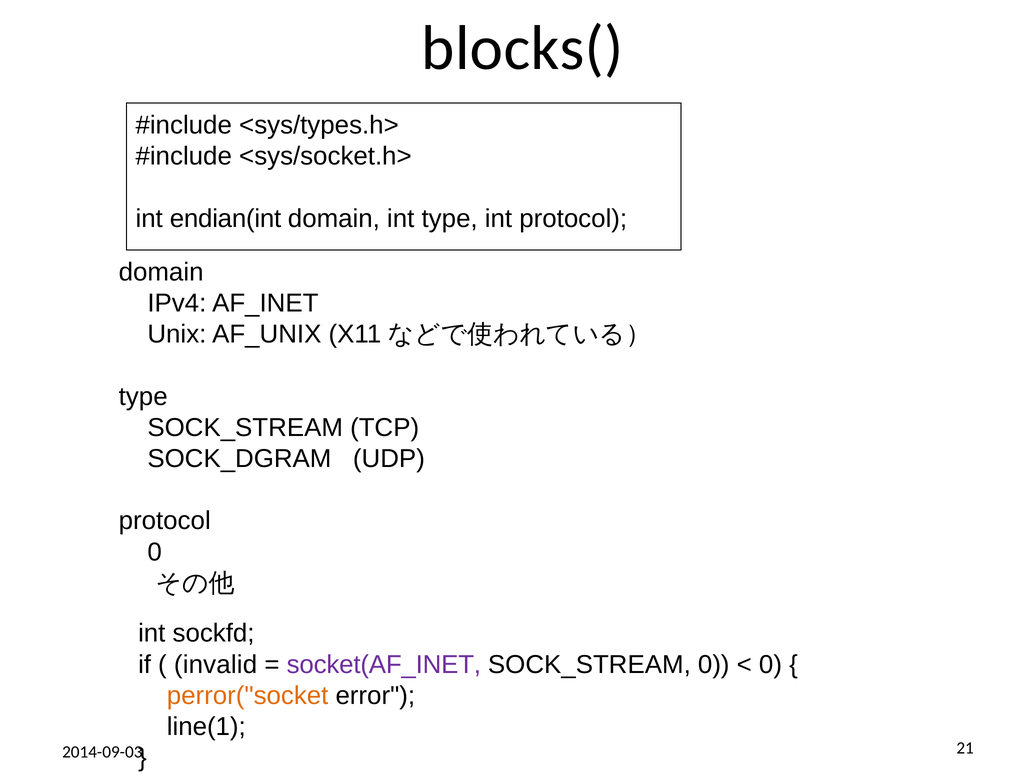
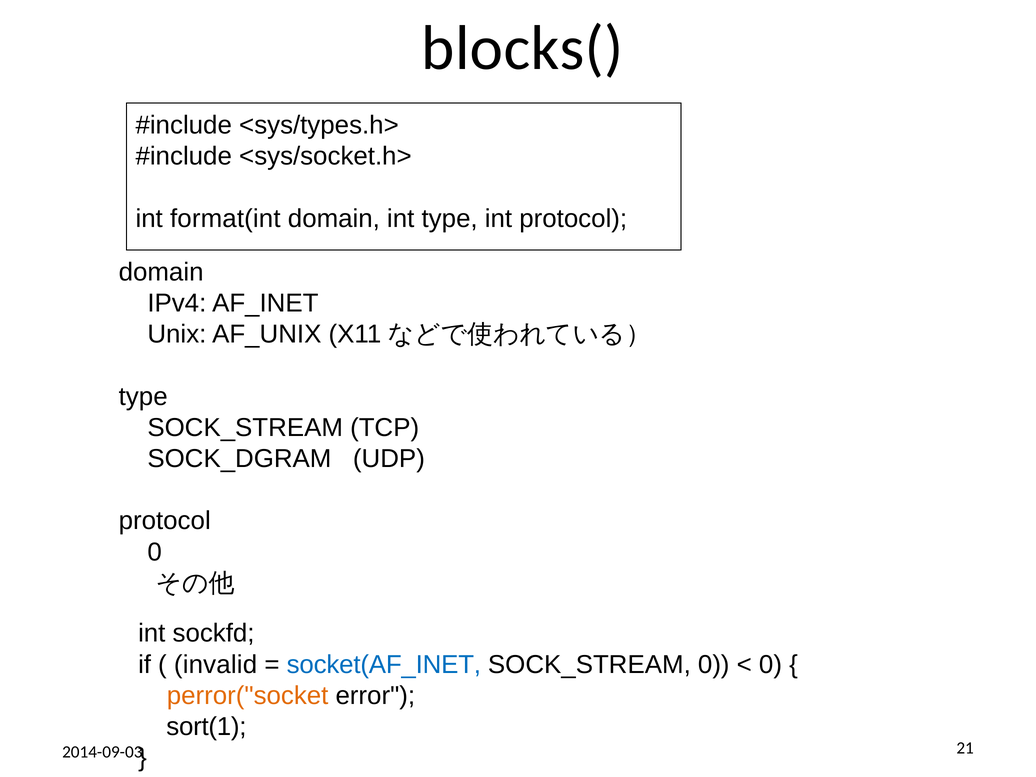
endian(int: endian(int -> format(int
socket(AF_INET colour: purple -> blue
line(1: line(1 -> sort(1
